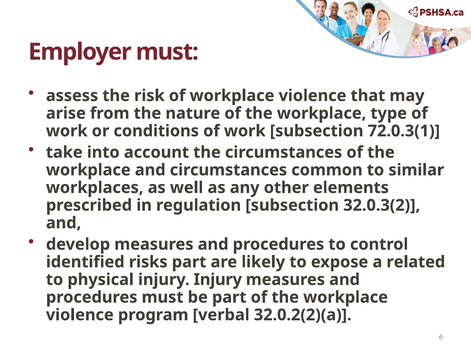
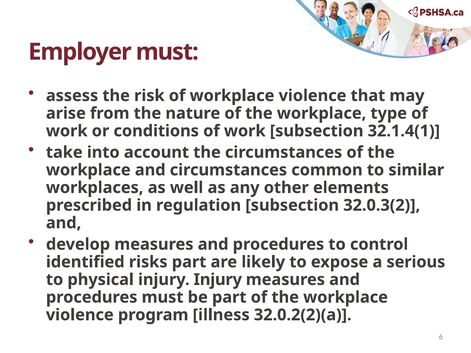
72.0.3(1: 72.0.3(1 -> 32.1.4(1
related: related -> serious
verbal: verbal -> illness
